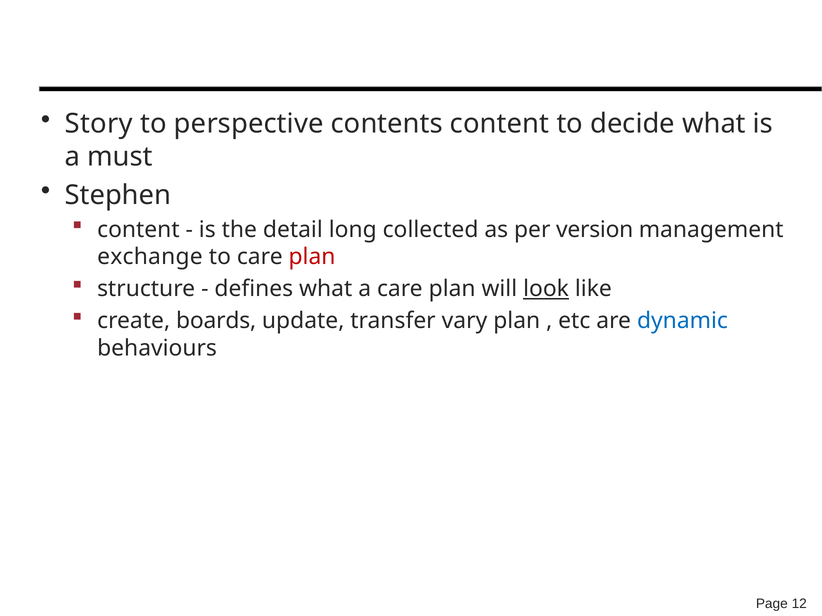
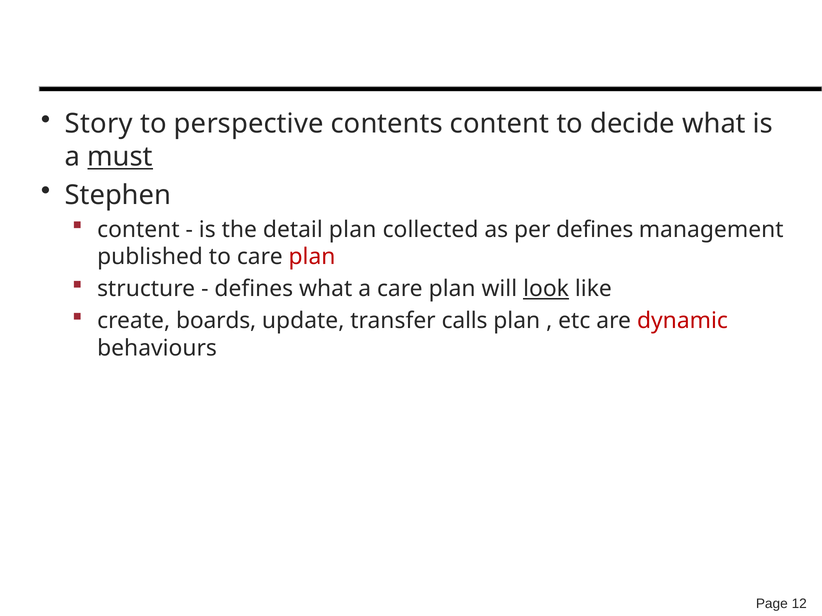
must underline: none -> present
detail long: long -> plan
per version: version -> defines
exchange: exchange -> published
vary: vary -> calls
dynamic colour: blue -> red
